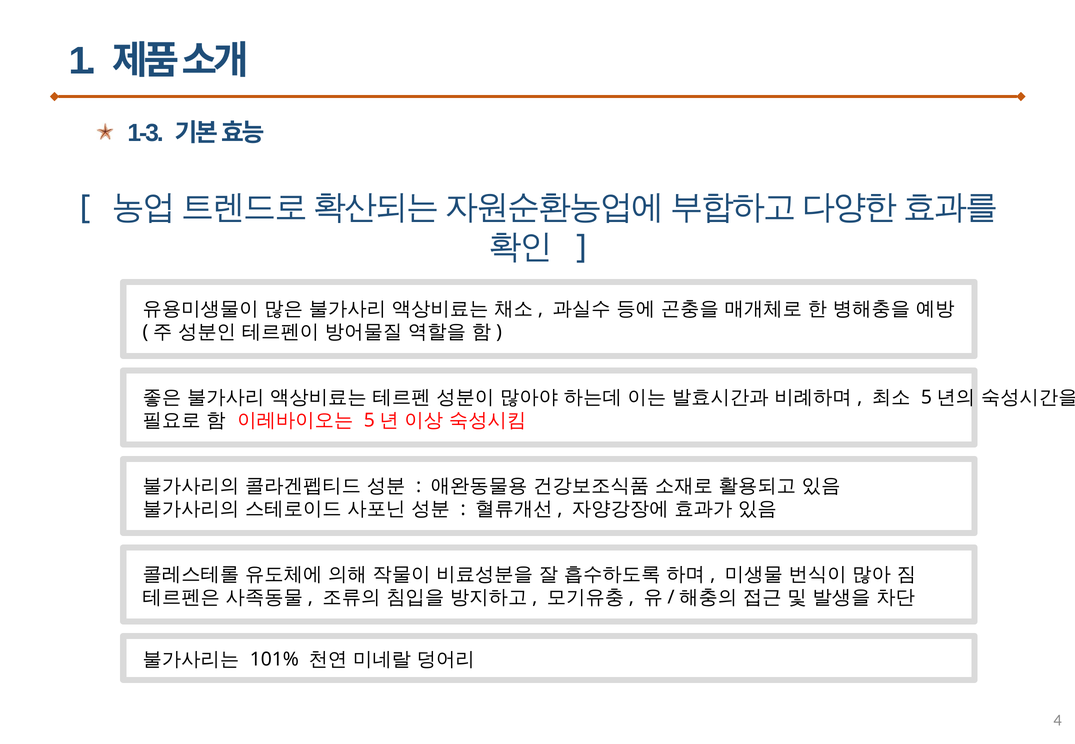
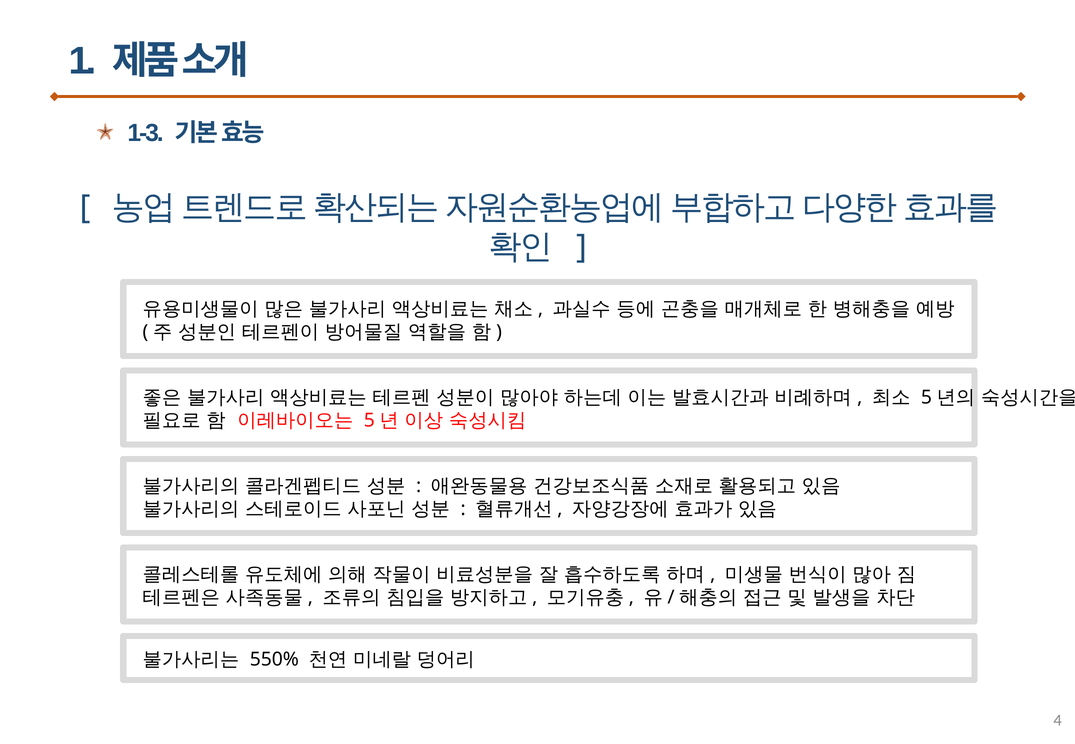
101%: 101% -> 550%
